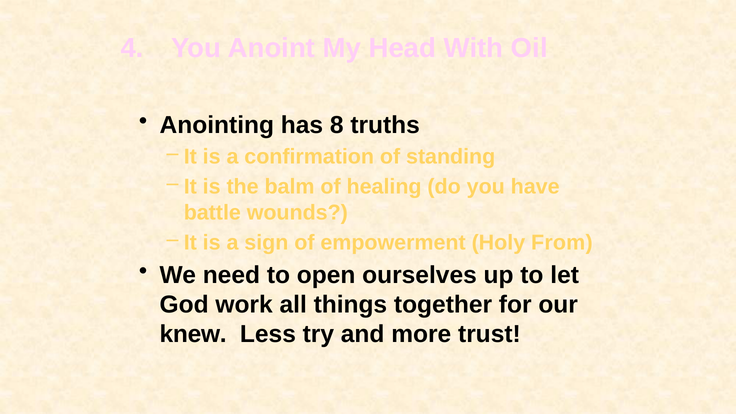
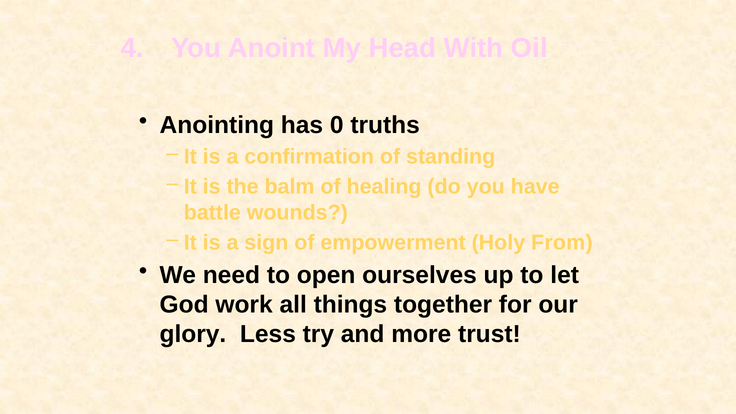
8: 8 -> 0
knew: knew -> glory
